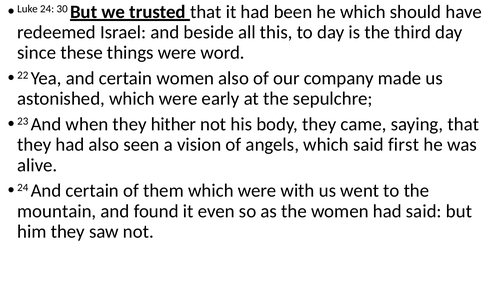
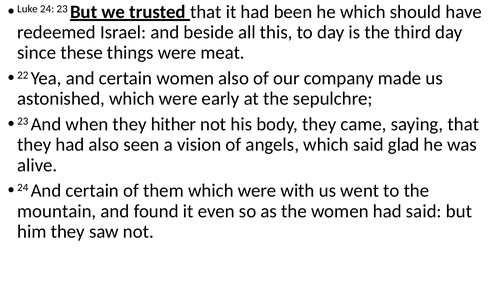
24 30: 30 -> 23
word: word -> meat
first: first -> glad
